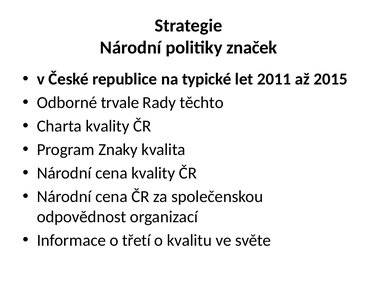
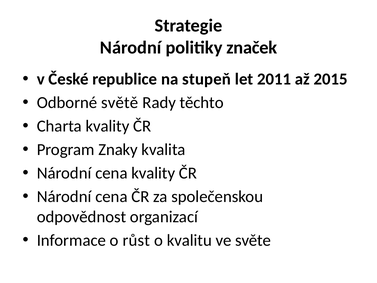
typické: typické -> stupeň
trvale: trvale -> světě
třetí: třetí -> růst
